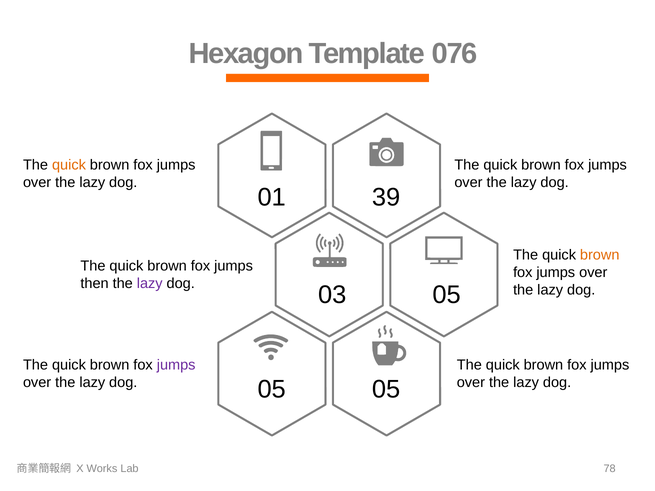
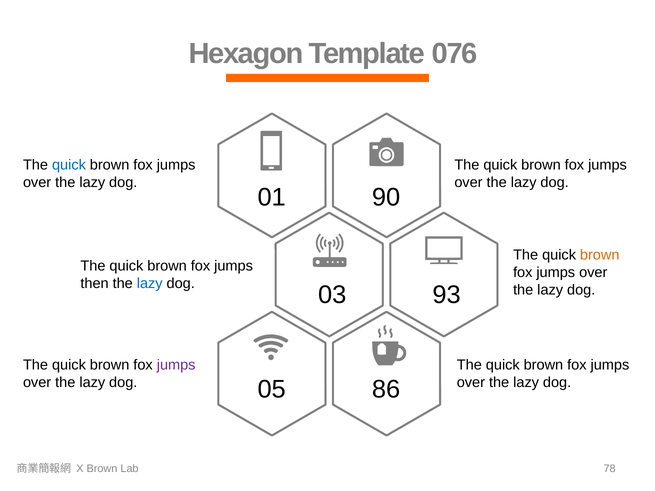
quick at (69, 165) colour: orange -> blue
39: 39 -> 90
lazy at (150, 283) colour: purple -> blue
03 05: 05 -> 93
05 05: 05 -> 86
X Works: Works -> Brown
